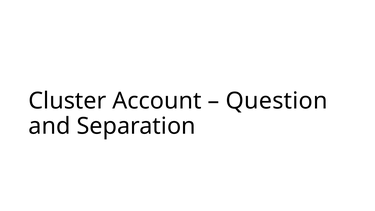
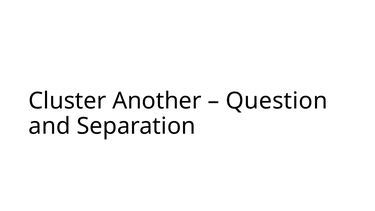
Account: Account -> Another
